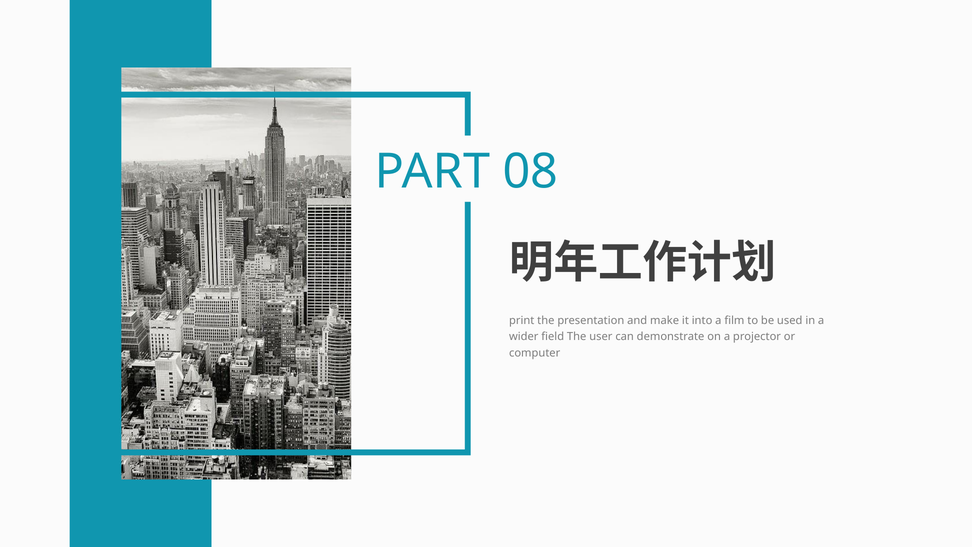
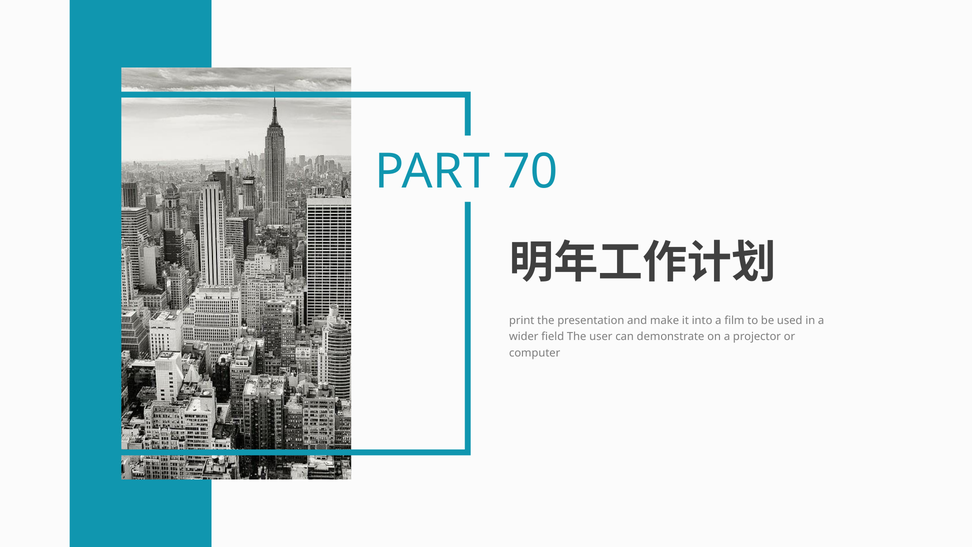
08: 08 -> 70
